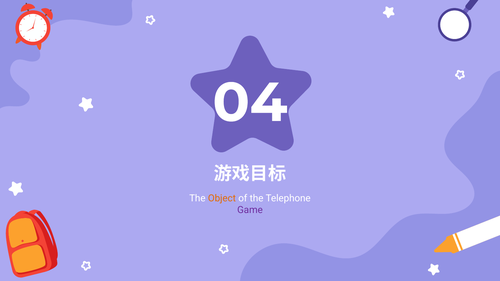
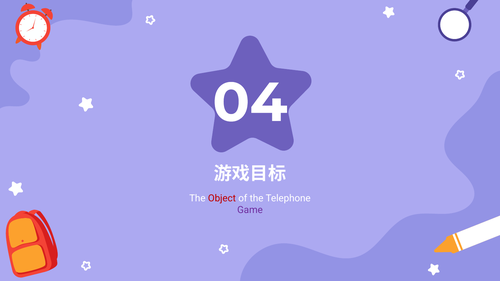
Object colour: orange -> red
